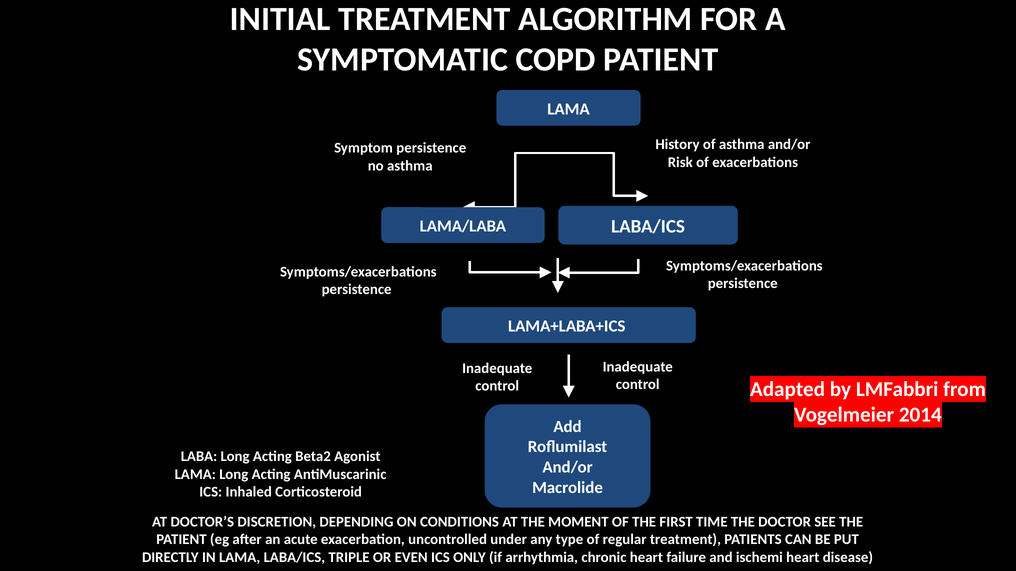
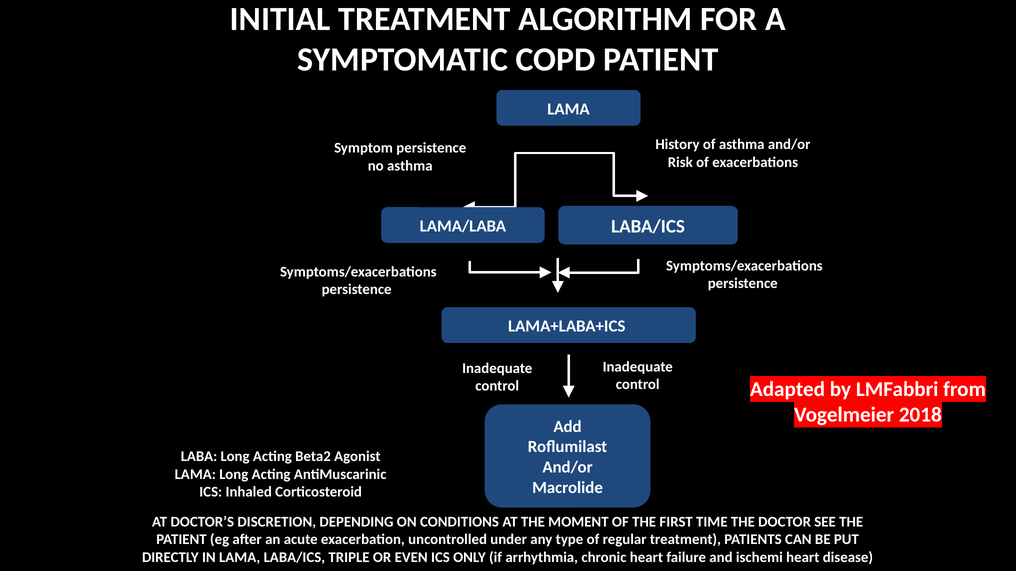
2014: 2014 -> 2018
